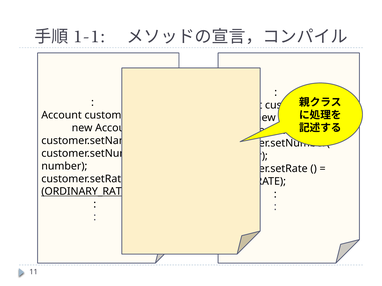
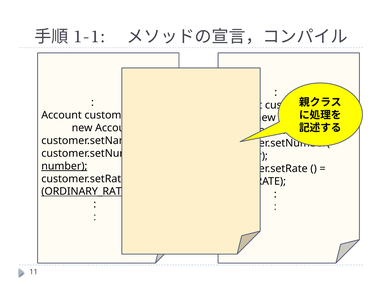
number at (64, 166) underline: none -> present
